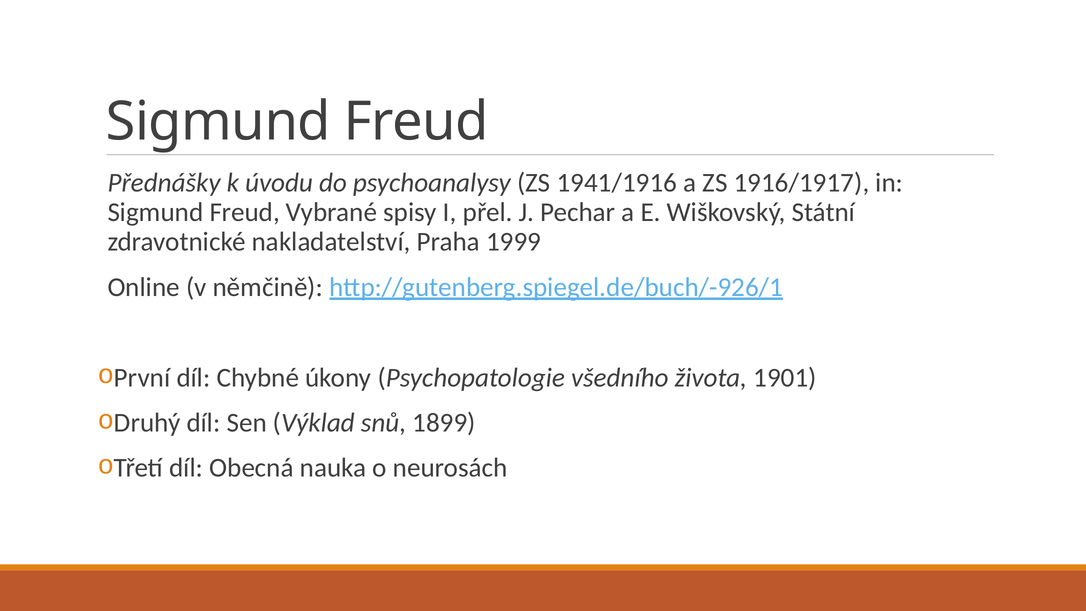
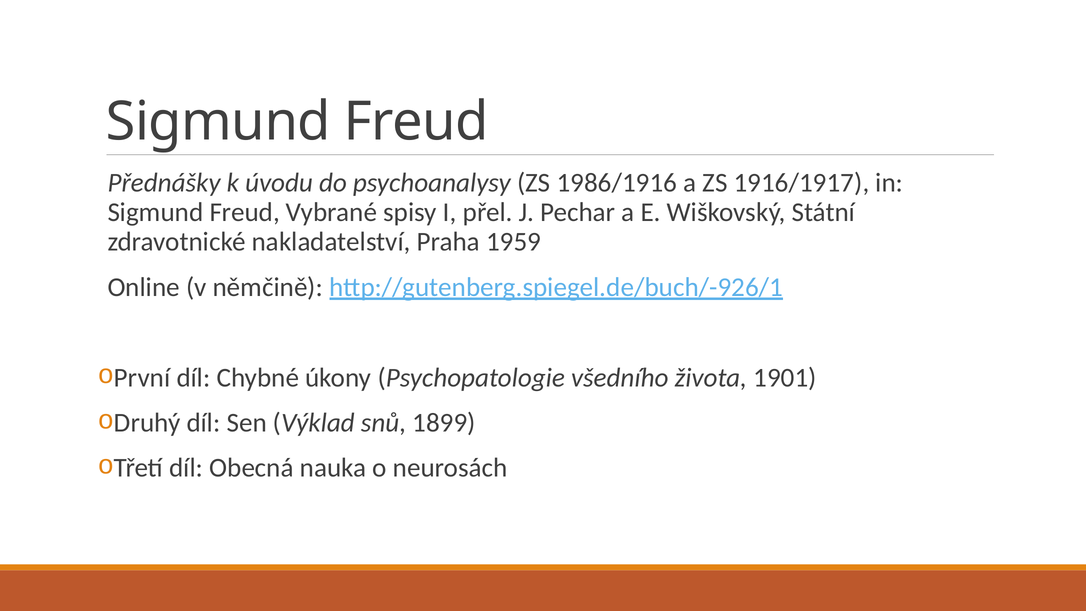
1941/1916: 1941/1916 -> 1986/1916
1999: 1999 -> 1959
